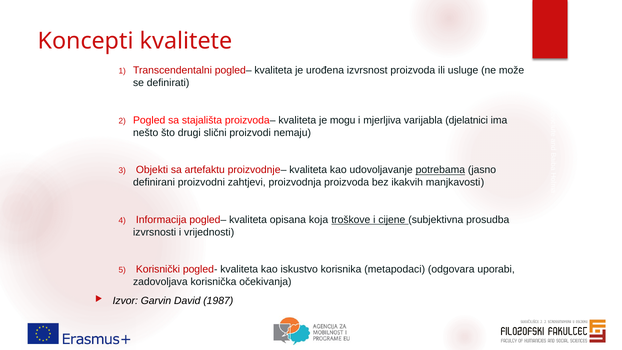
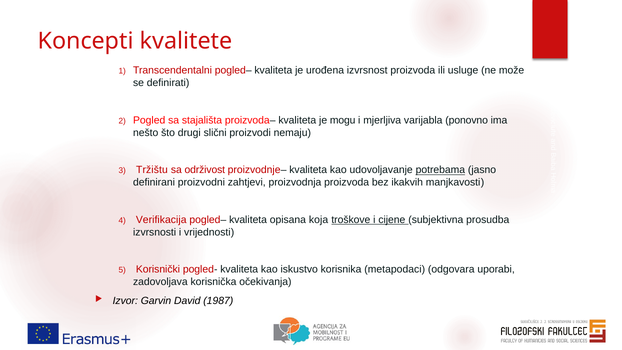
djelatnici: djelatnici -> ponovno
Objekti: Objekti -> Tržištu
artefaktu: artefaktu -> održivost
Informacija: Informacija -> Verifikacija
